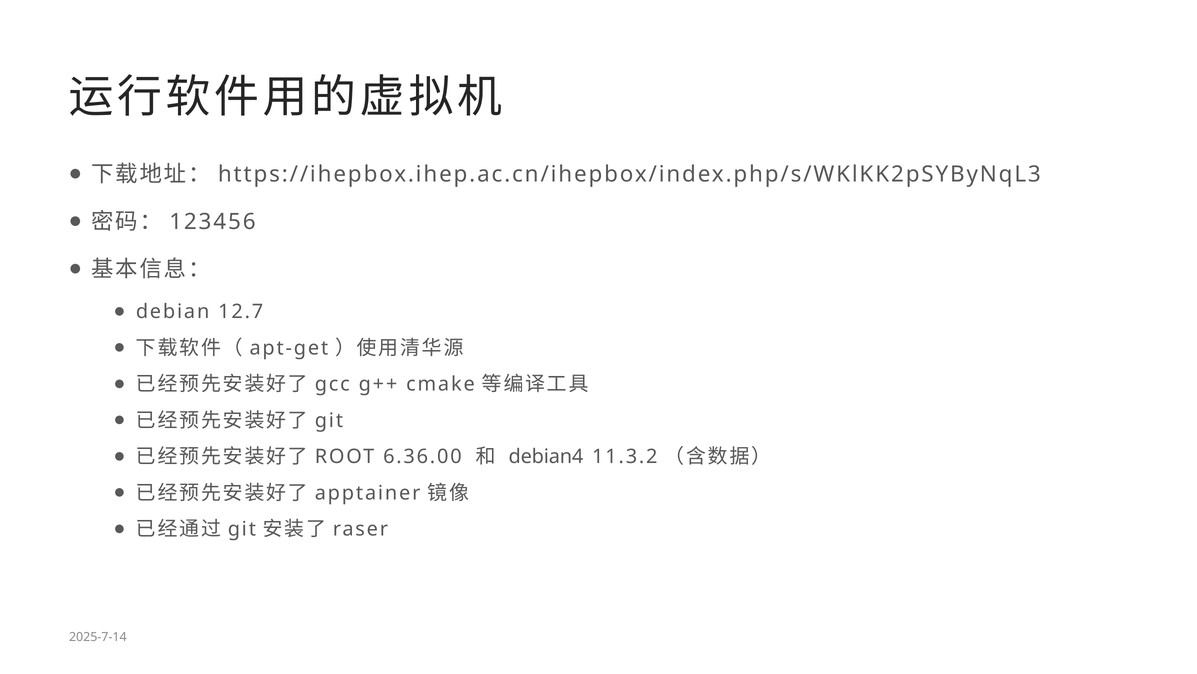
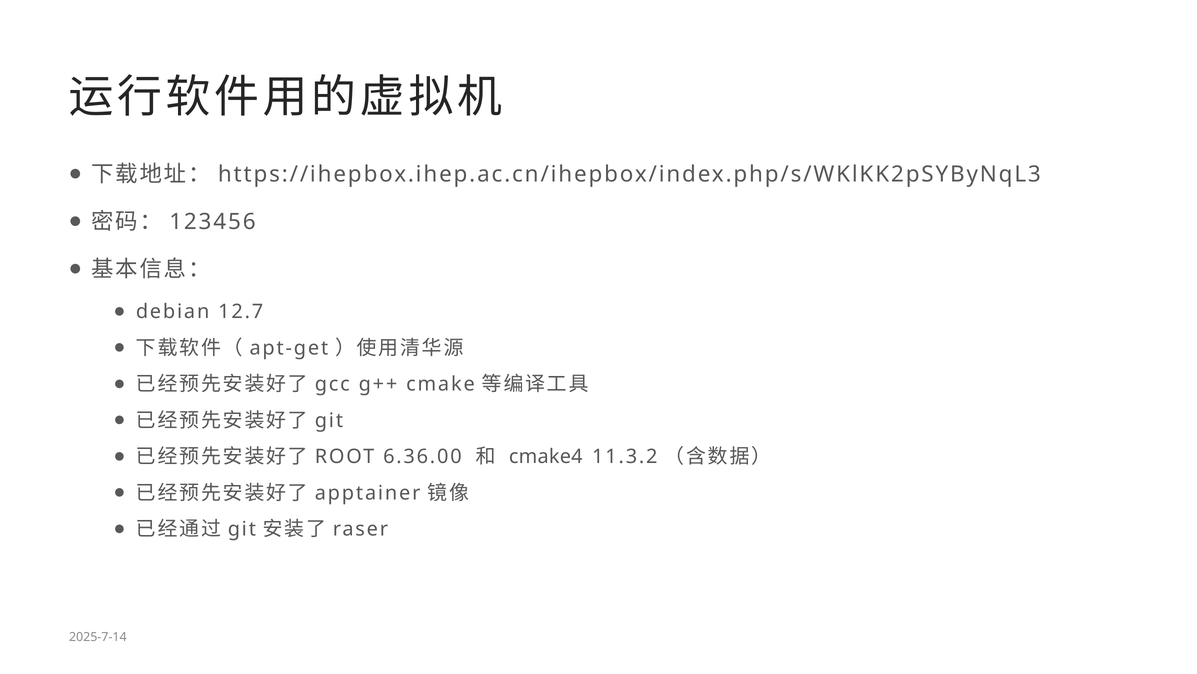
debian4: debian4 -> cmake4
